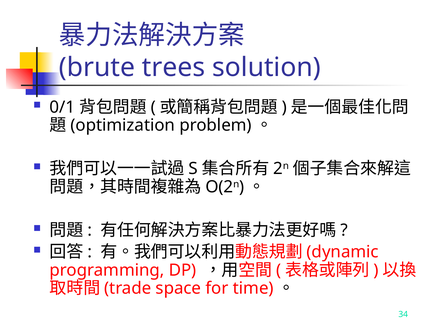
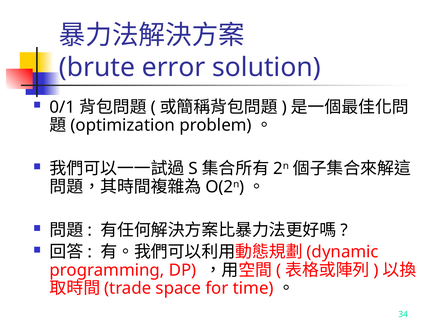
trees: trees -> error
